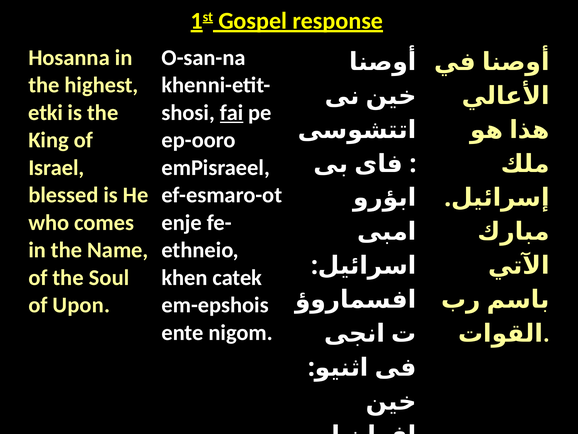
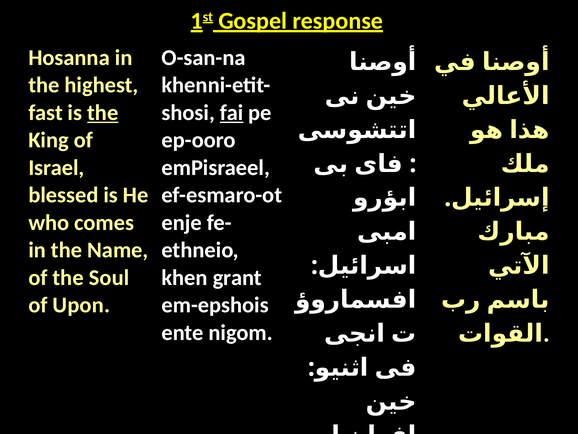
etki: etki -> fast
the at (103, 112) underline: none -> present
catek: catek -> grant
